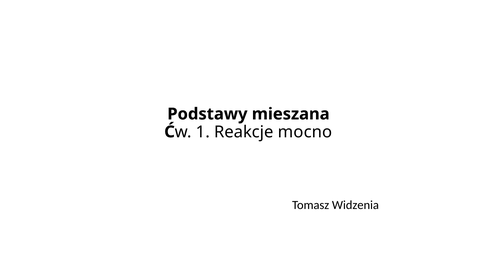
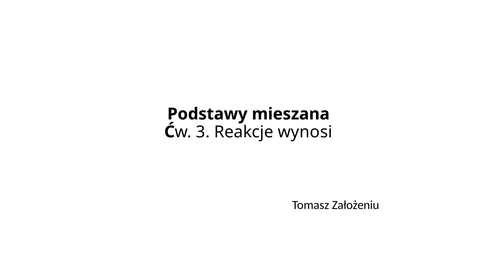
1: 1 -> 3
mocno: mocno -> wynosi
Widzenia: Widzenia -> Założeniu
